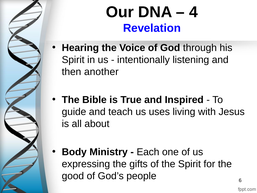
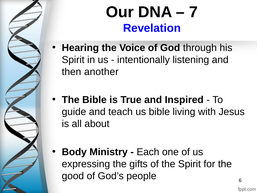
4: 4 -> 7
us uses: uses -> bible
